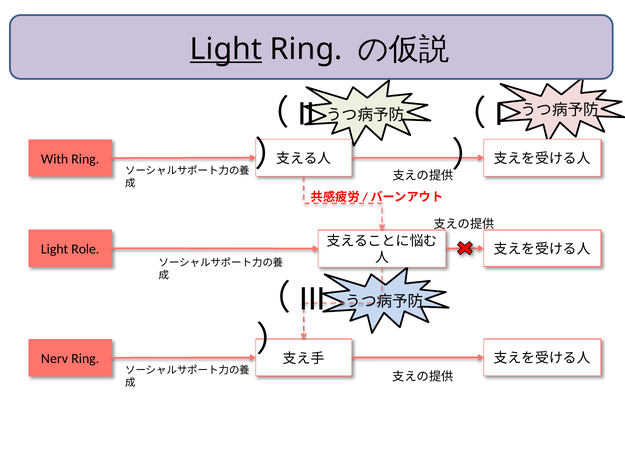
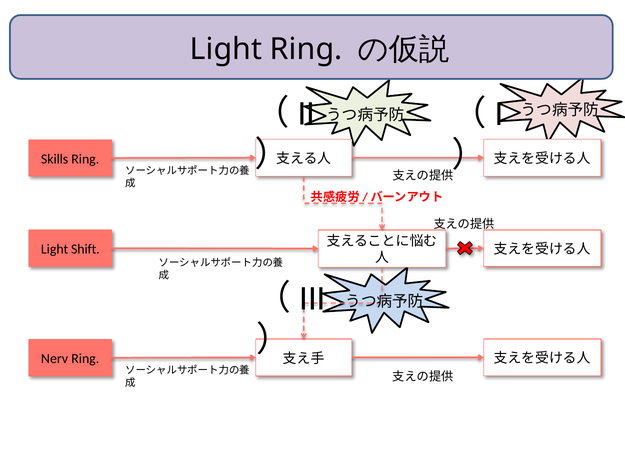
Light at (226, 49) underline: present -> none
With: With -> Skills
Role: Role -> Shift
